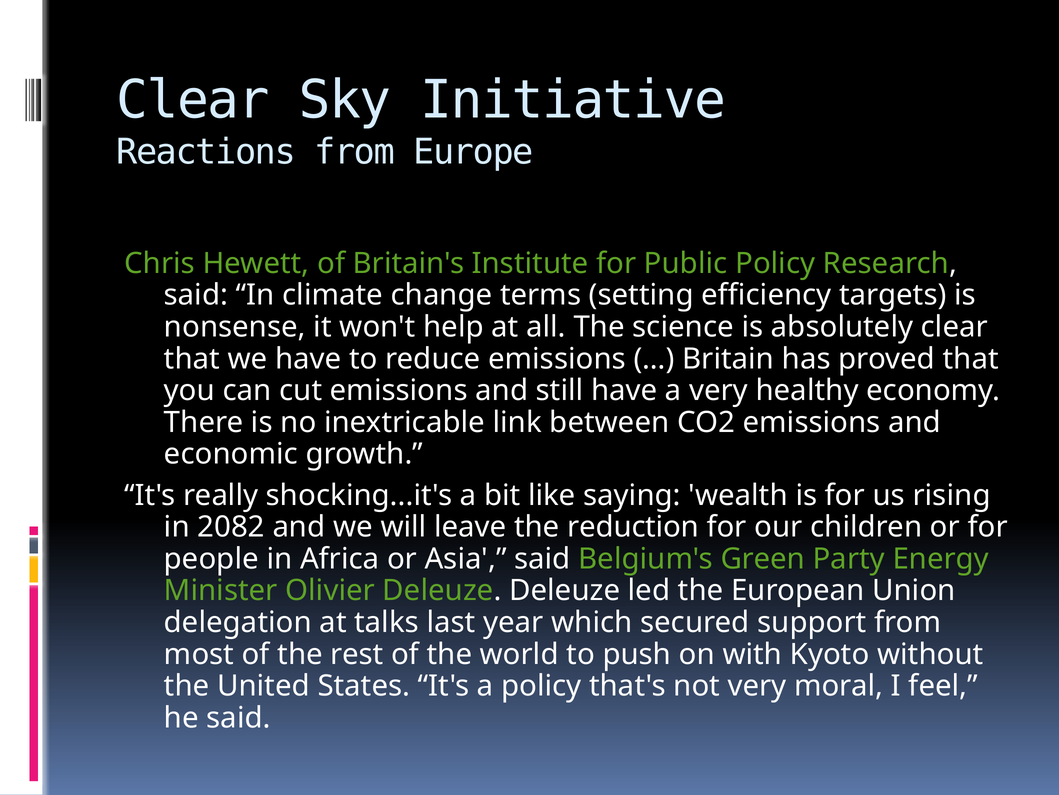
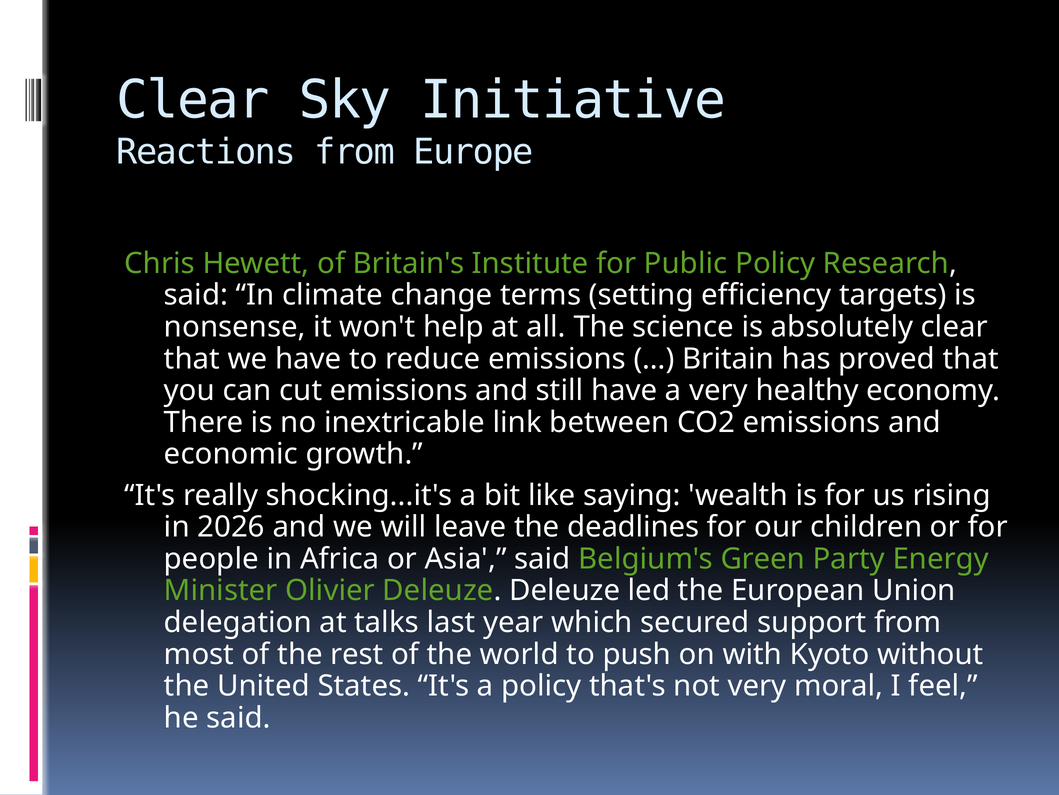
2082: 2082 -> 2026
reduction: reduction -> deadlines
